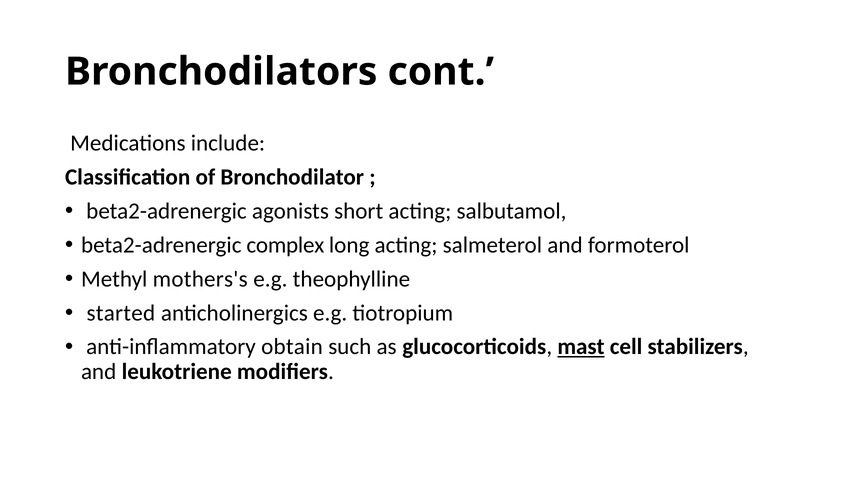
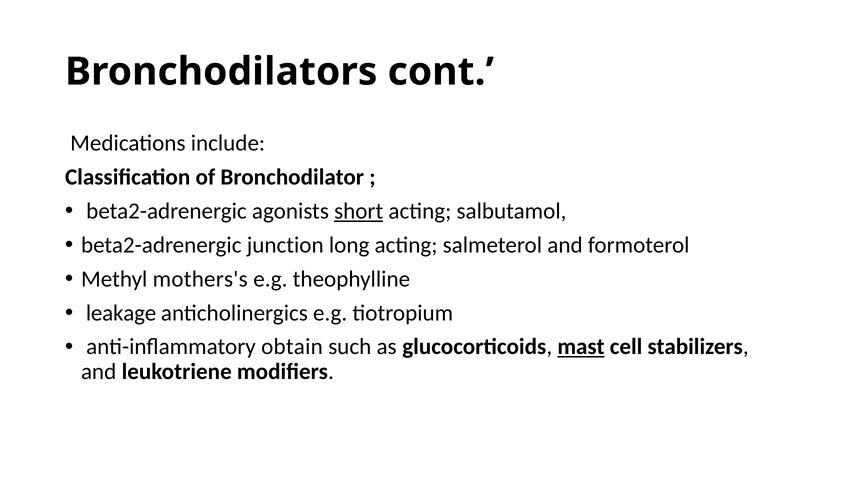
short underline: none -> present
complex: complex -> junction
started: started -> leakage
